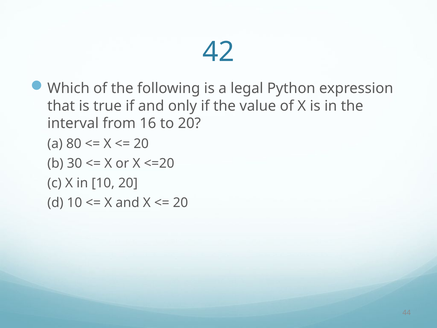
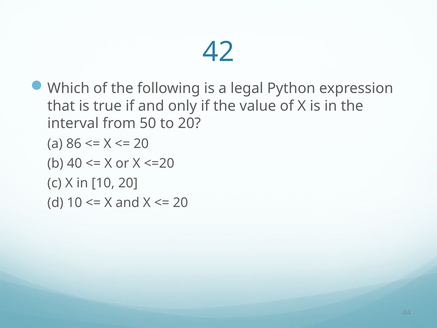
16: 16 -> 50
80: 80 -> 86
30: 30 -> 40
